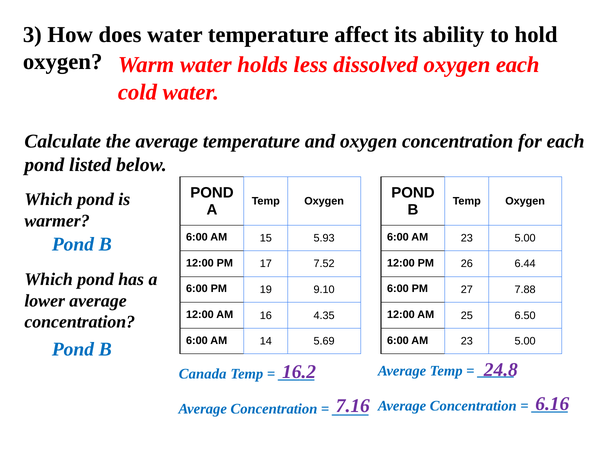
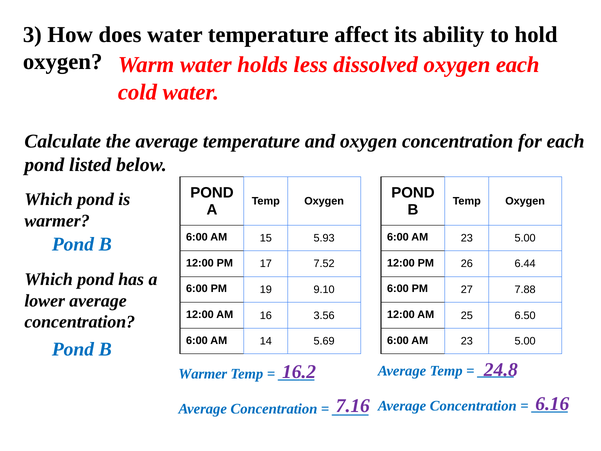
4.35: 4.35 -> 3.56
Canada at (203, 374): Canada -> Warmer
